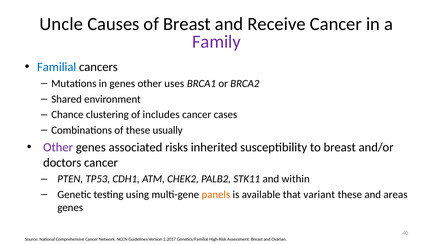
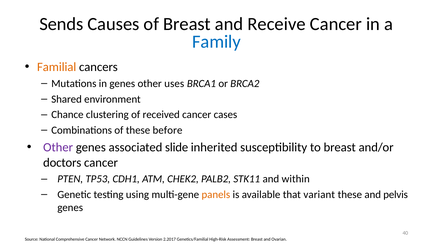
Uncle: Uncle -> Sends
Family colour: purple -> blue
Familial colour: blue -> orange
includes: includes -> received
usually: usually -> before
risks: risks -> slide
areas: areas -> pelvis
